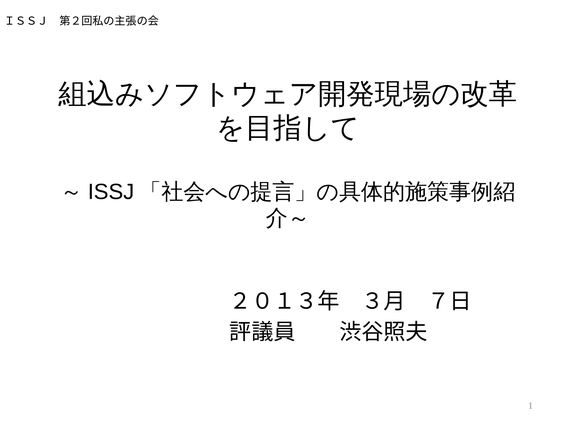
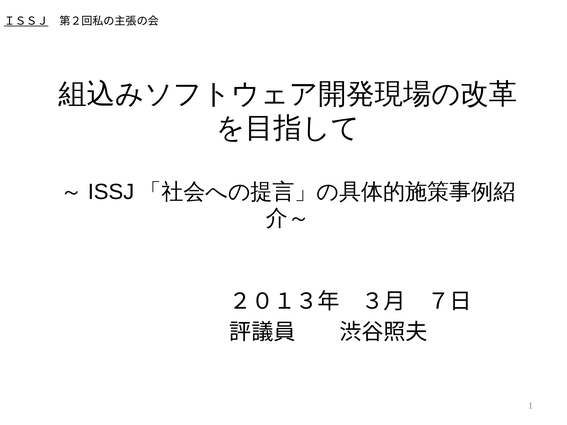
ＩＳＳＪ underline: none -> present
